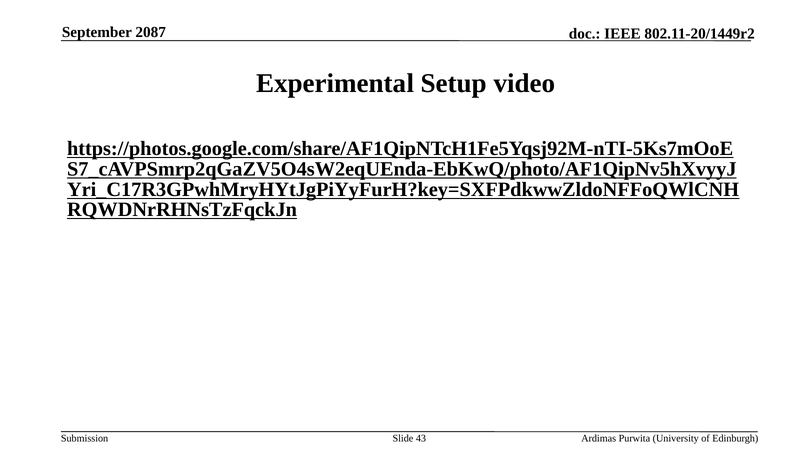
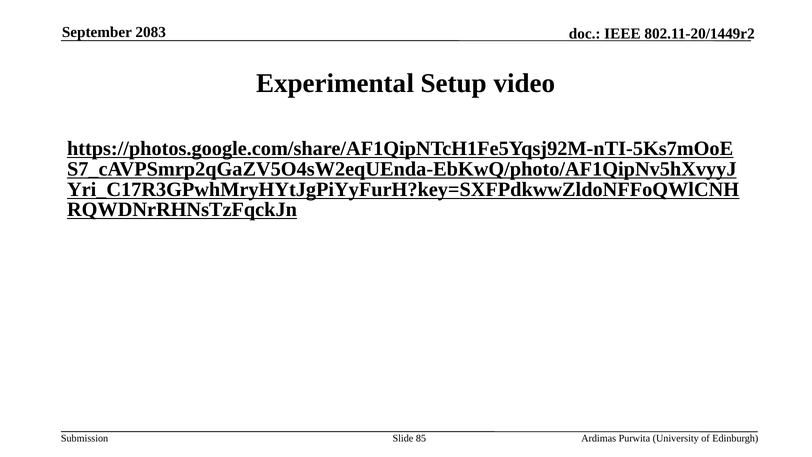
2087: 2087 -> 2083
43: 43 -> 85
